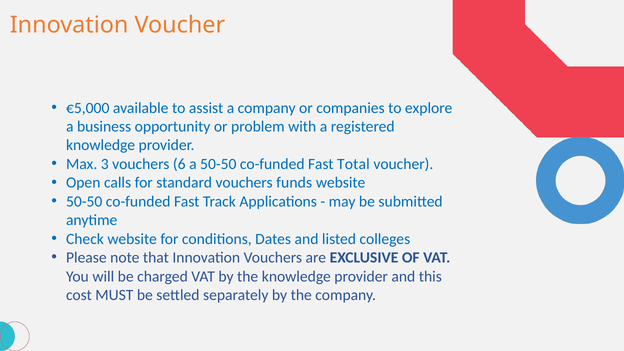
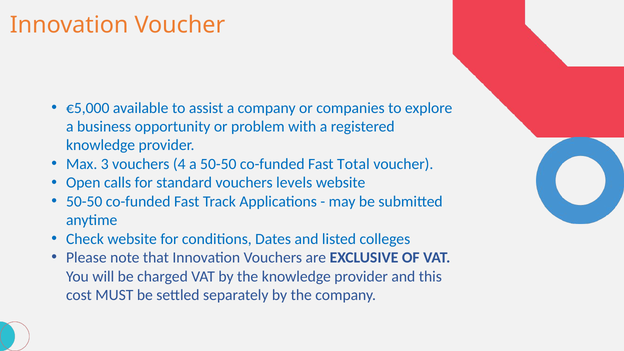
6: 6 -> 4
funds: funds -> levels
